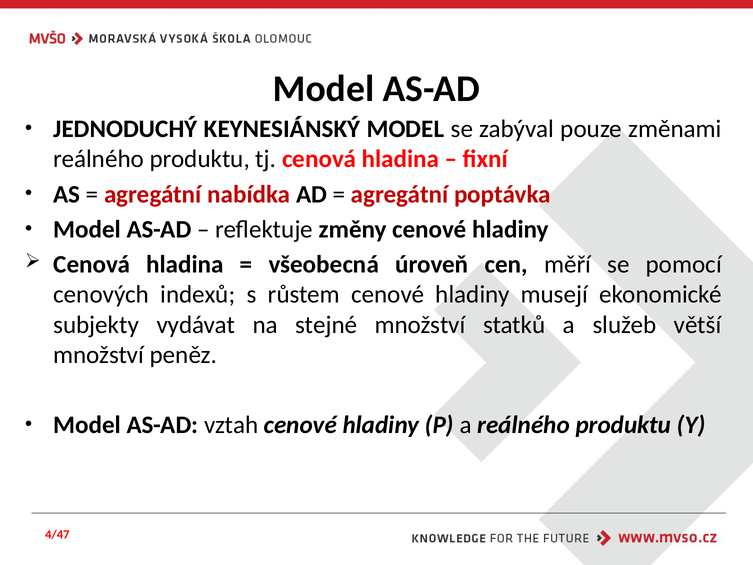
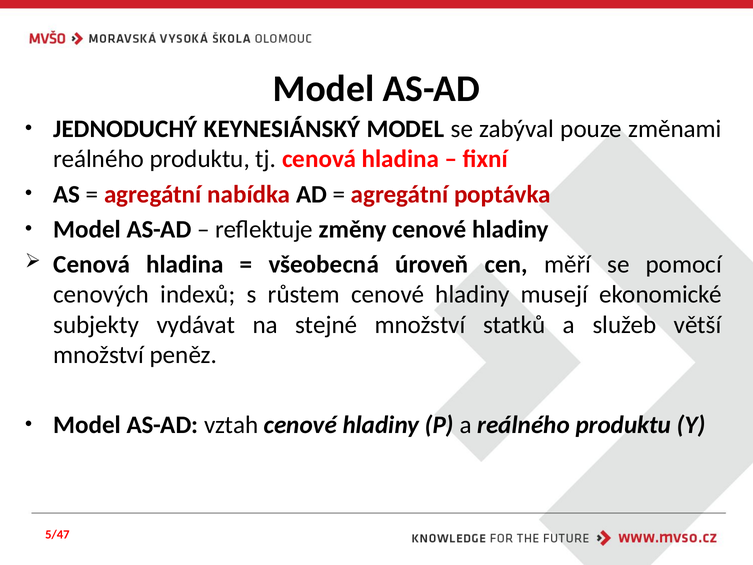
4/47: 4/47 -> 5/47
